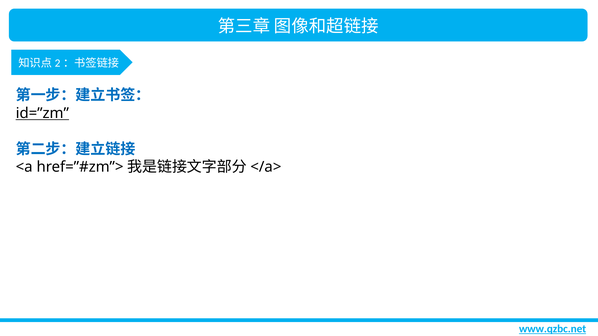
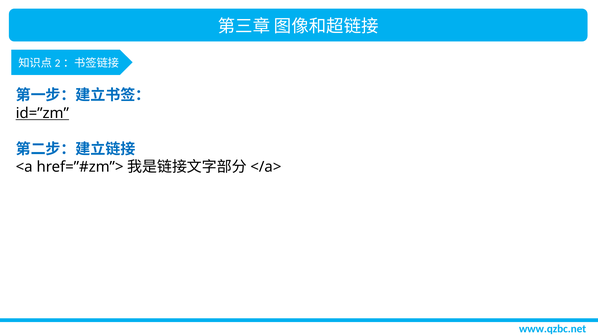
www.qzbc.net underline: present -> none
